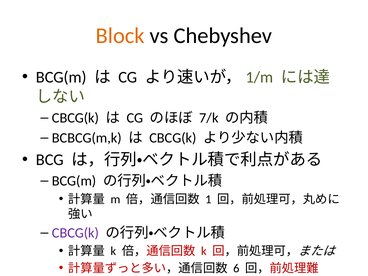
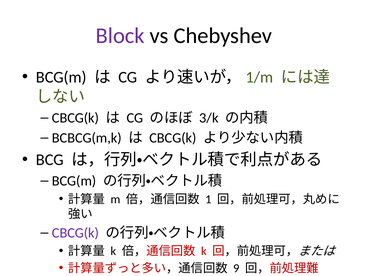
Block colour: orange -> purple
7/k: 7/k -> 3/k
6: 6 -> 9
